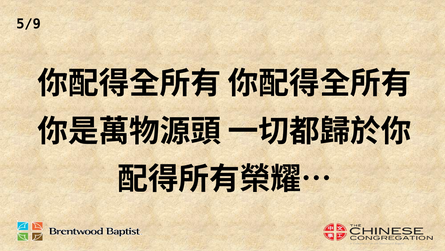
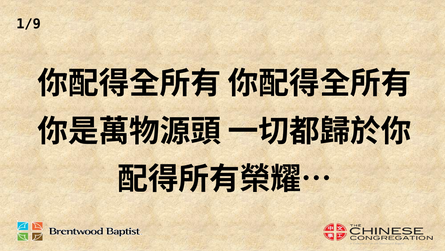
5/9: 5/9 -> 1/9
